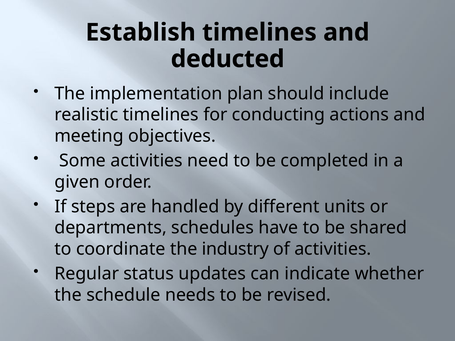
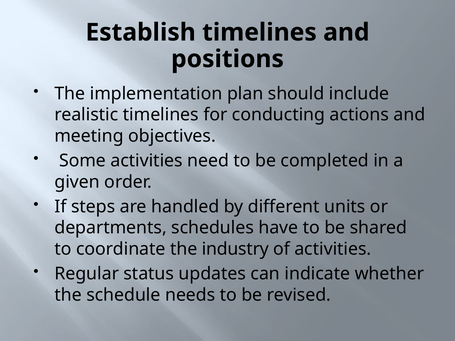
deducted: deducted -> positions
